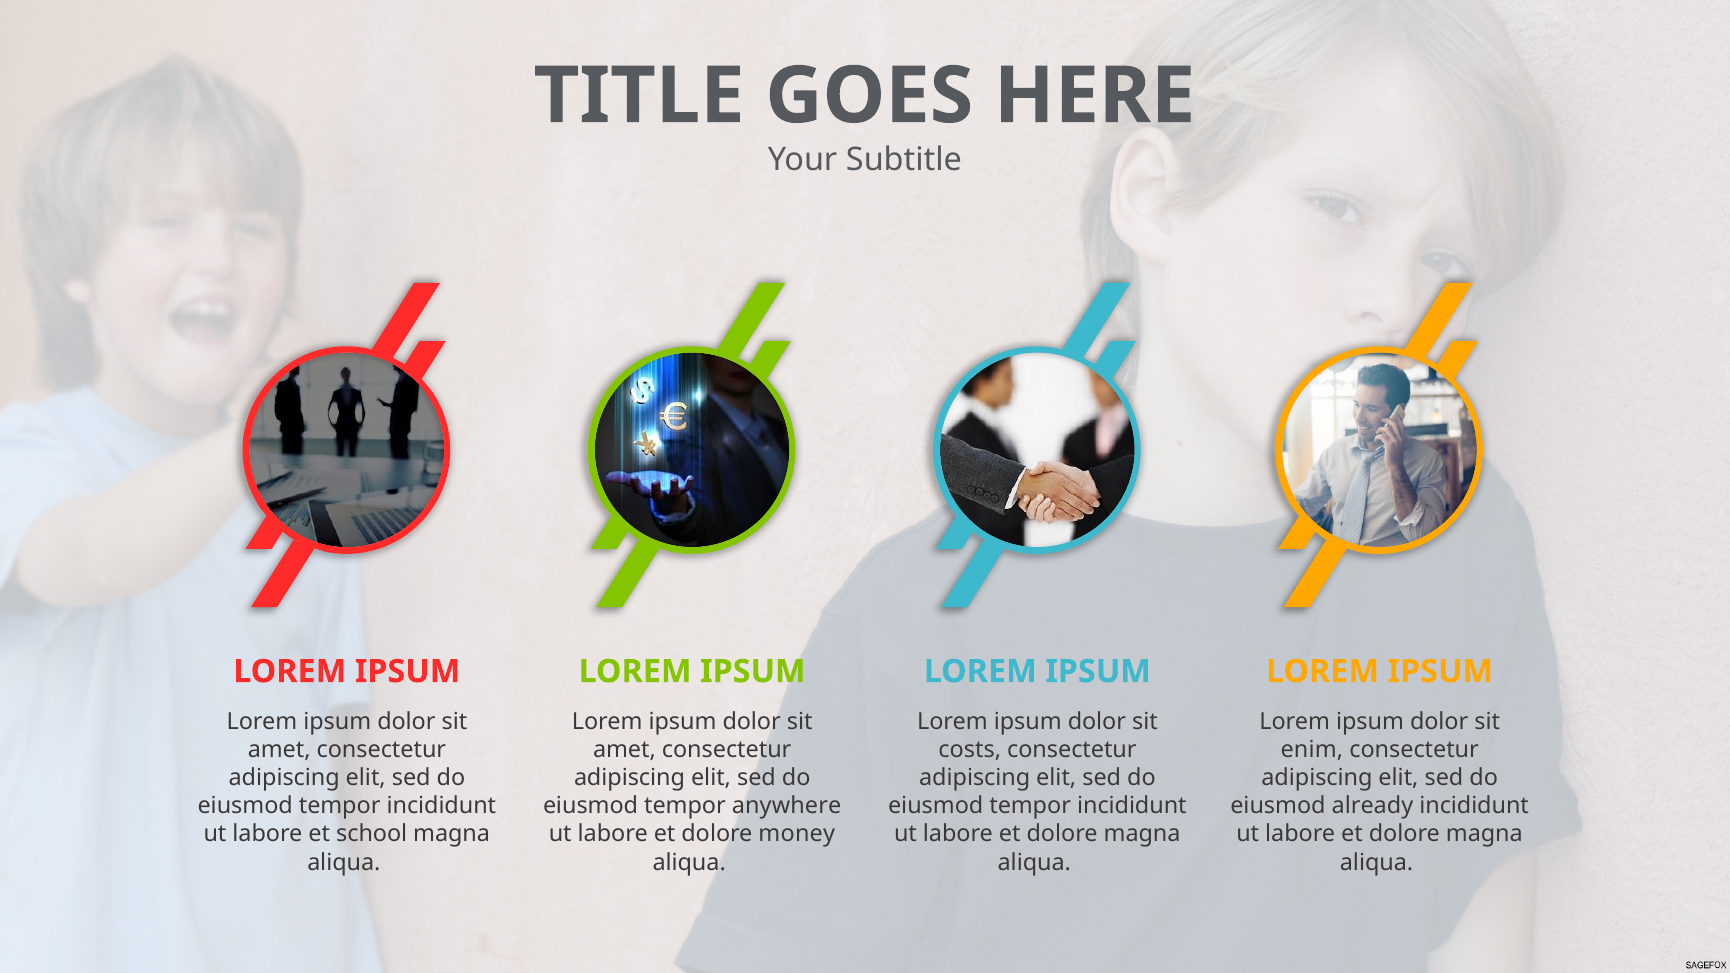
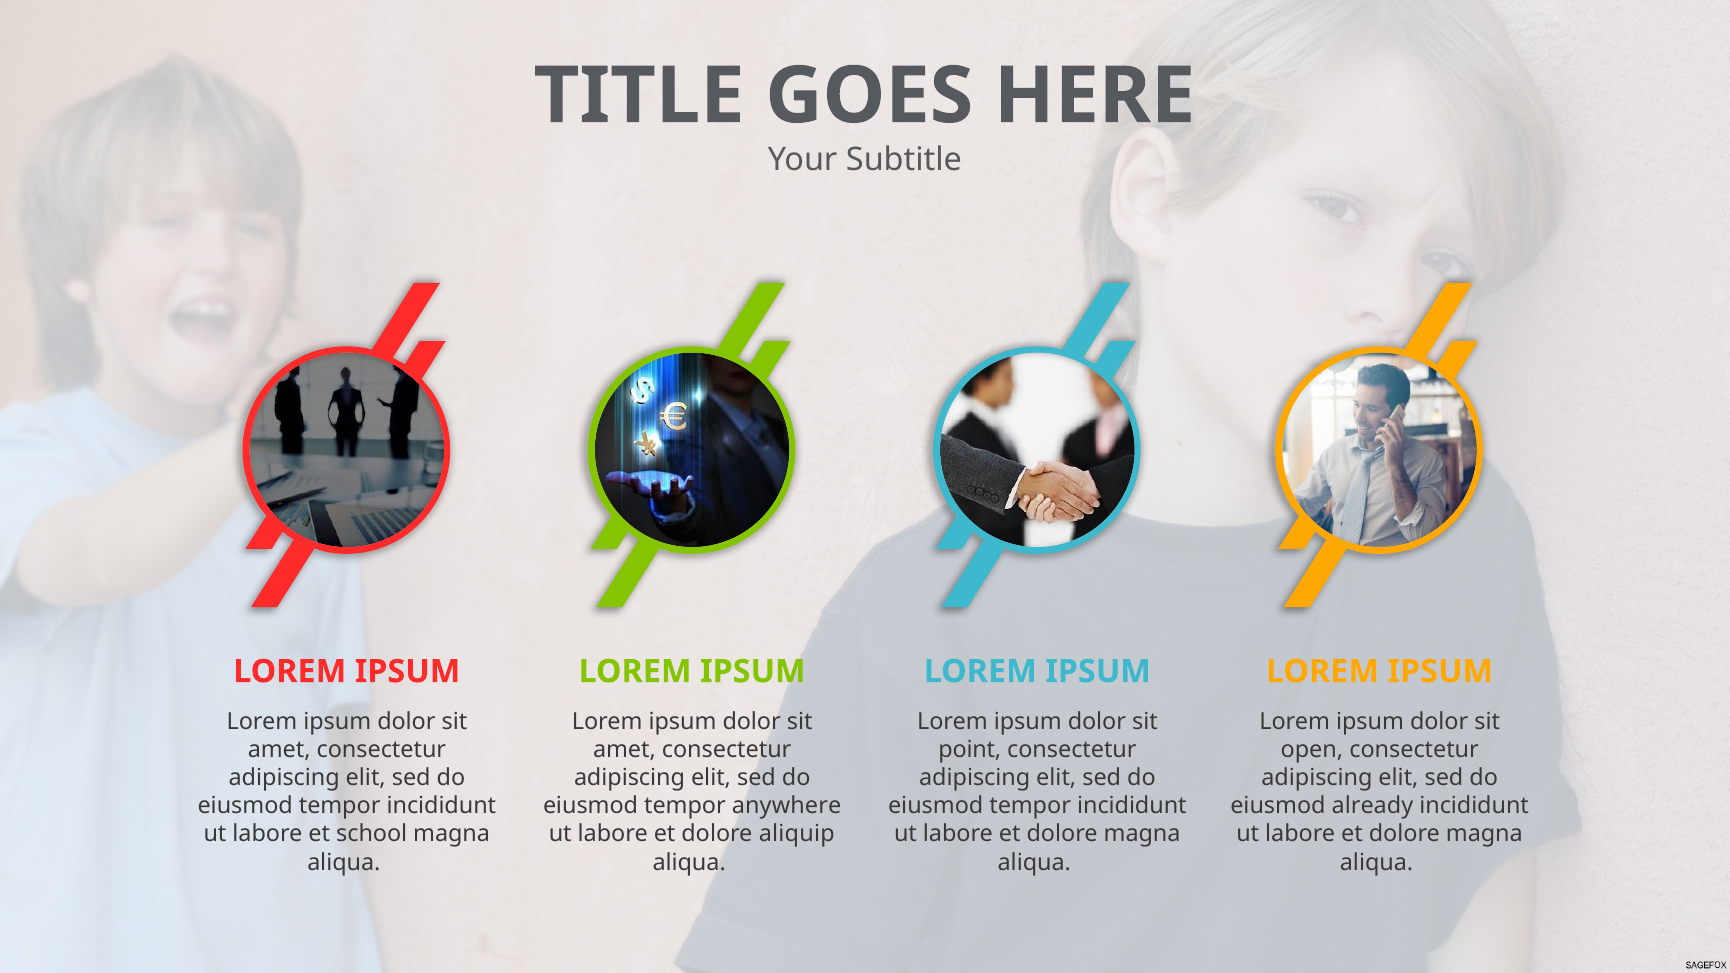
costs: costs -> point
enim: enim -> open
money: money -> aliquip
